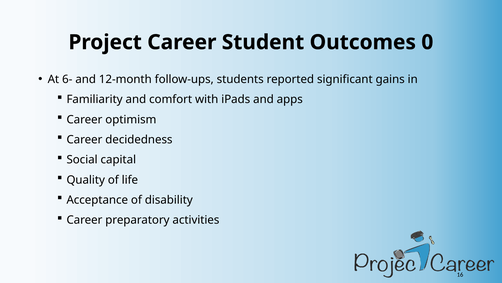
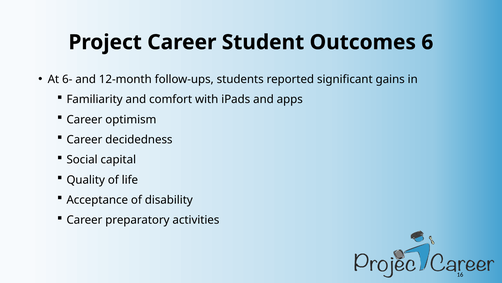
0: 0 -> 6
